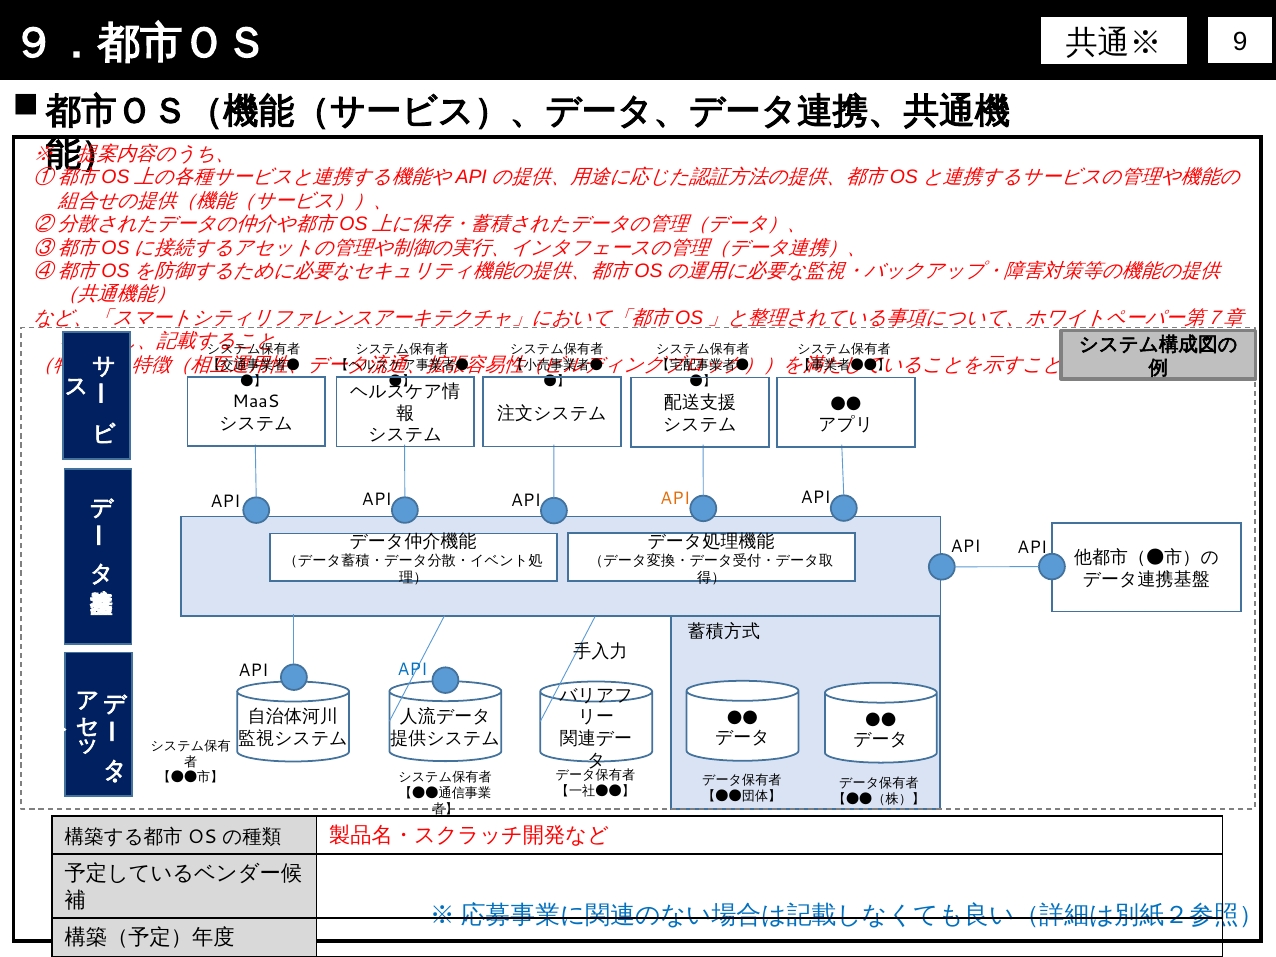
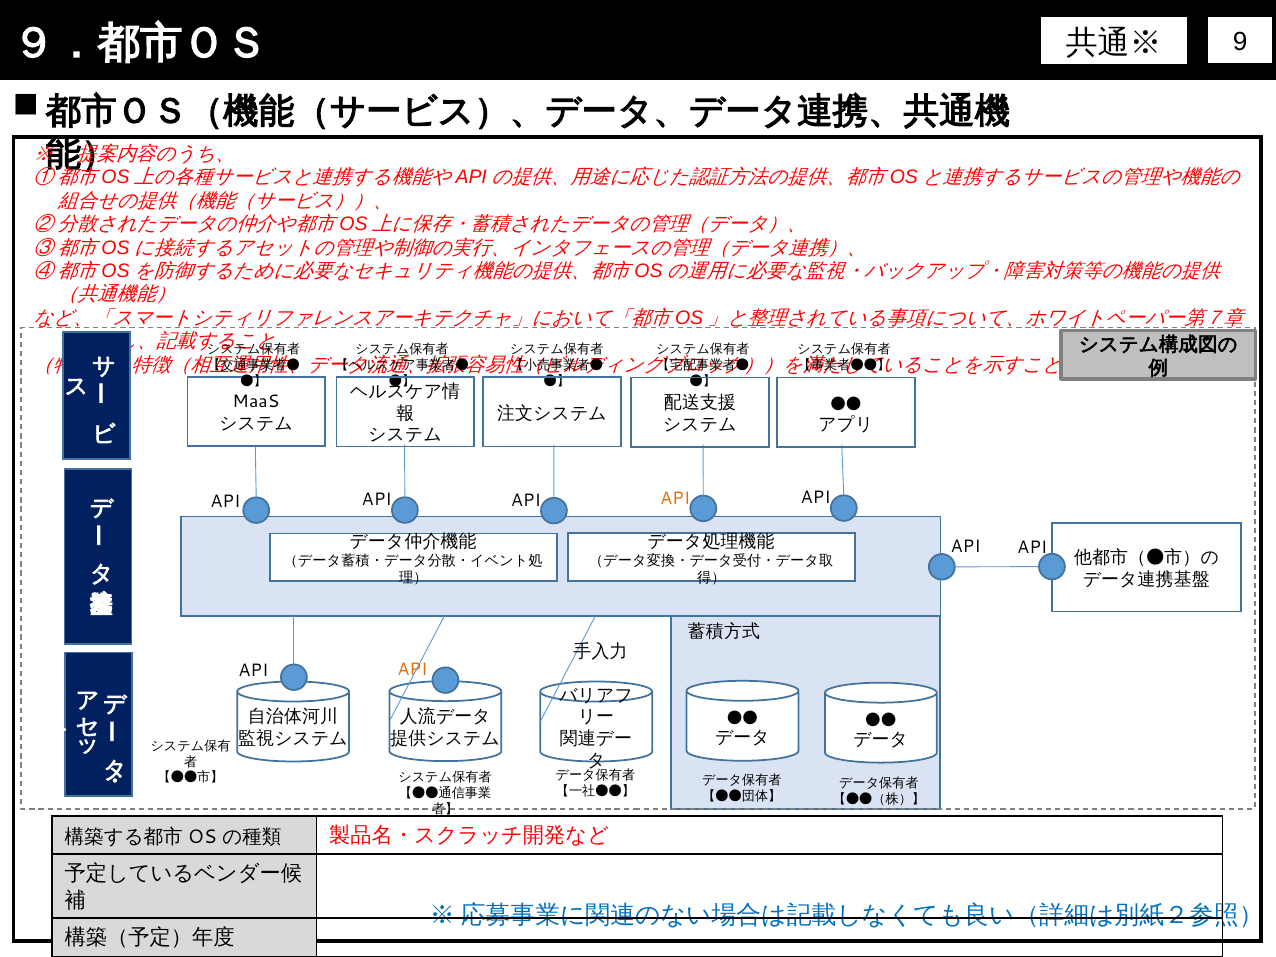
API at (412, 670) colour: blue -> orange
